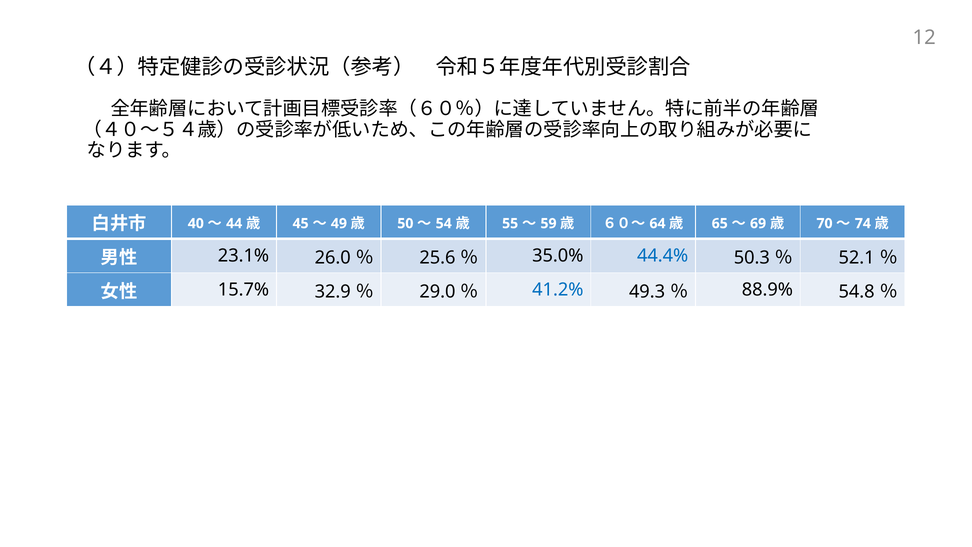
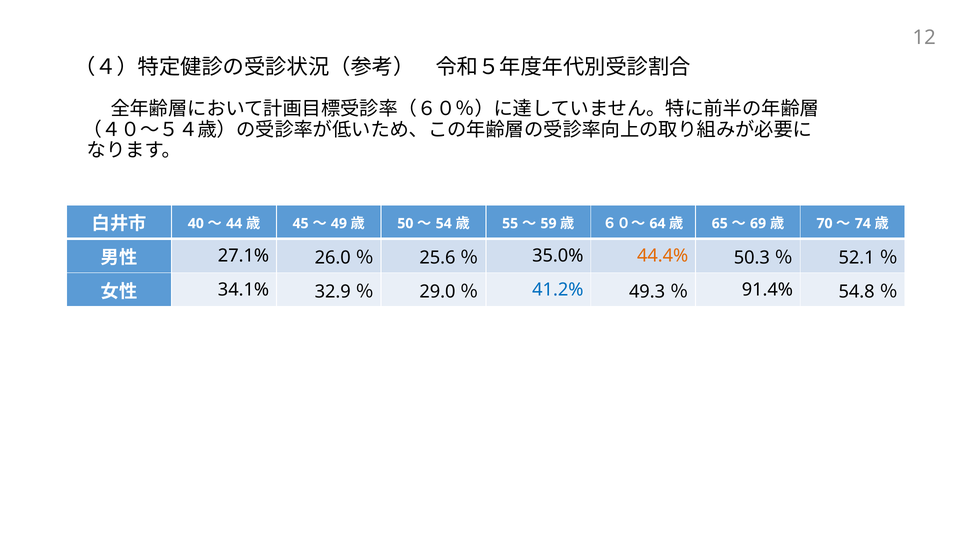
23.1%: 23.1% -> 27.1%
44.4% colour: blue -> orange
15.7%: 15.7% -> 34.1%
88.9%: 88.9% -> 91.4%
